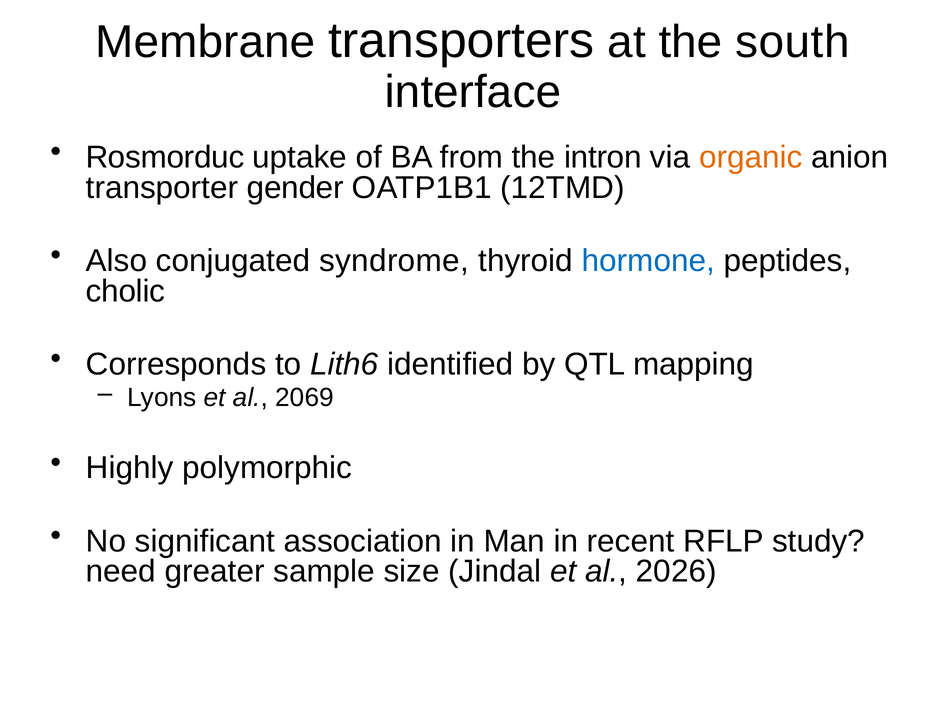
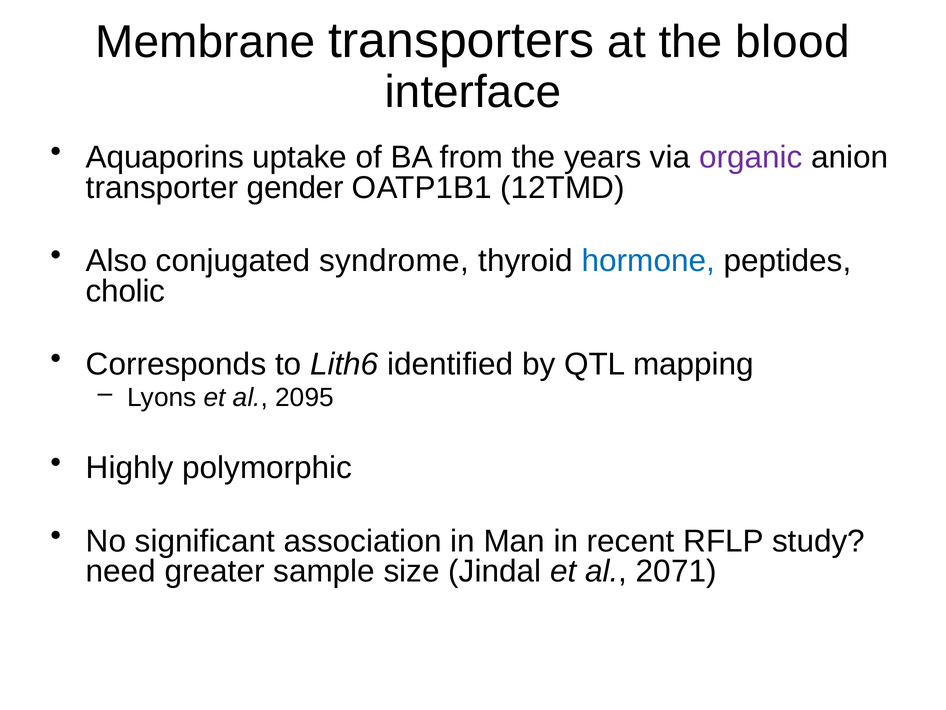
south: south -> blood
Rosmorduc: Rosmorduc -> Aquaporins
intron: intron -> years
organic colour: orange -> purple
2069: 2069 -> 2095
2026: 2026 -> 2071
